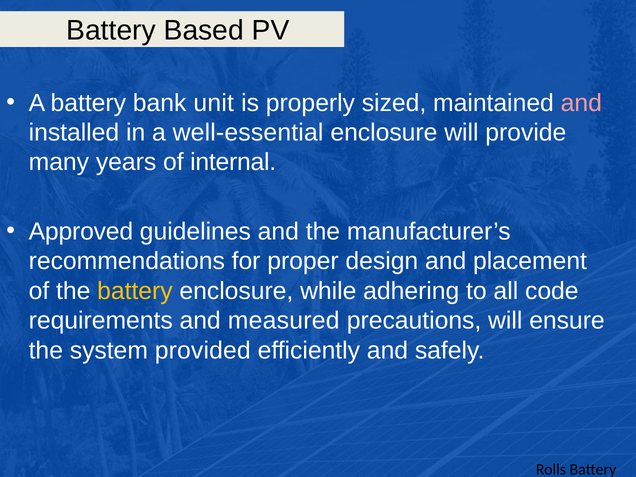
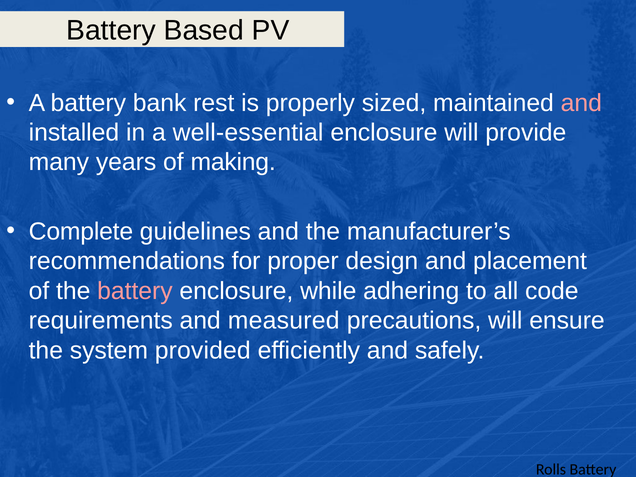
unit: unit -> rest
internal: internal -> making
Approved: Approved -> Complete
battery at (135, 291) colour: yellow -> pink
